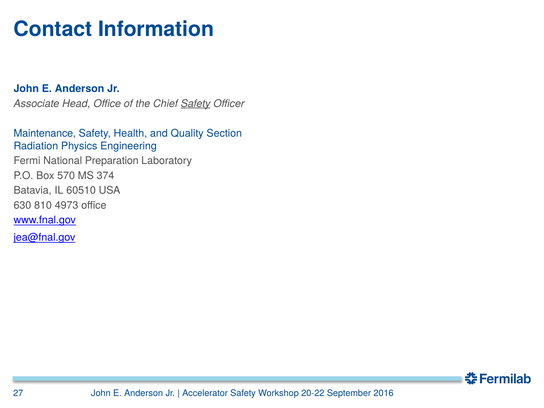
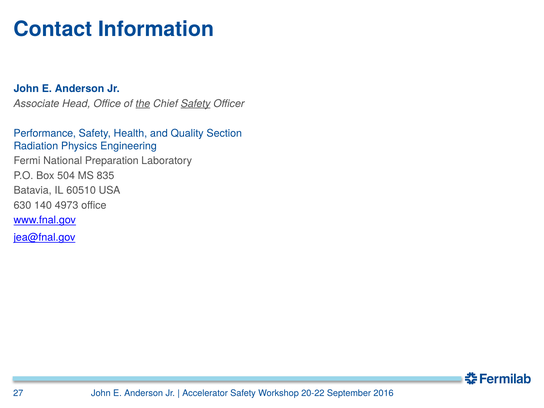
the underline: none -> present
Maintenance: Maintenance -> Performance
570: 570 -> 504
374: 374 -> 835
810: 810 -> 140
